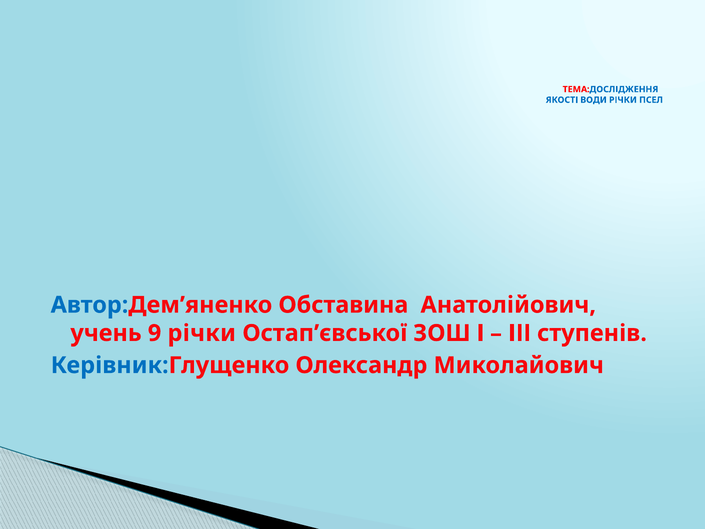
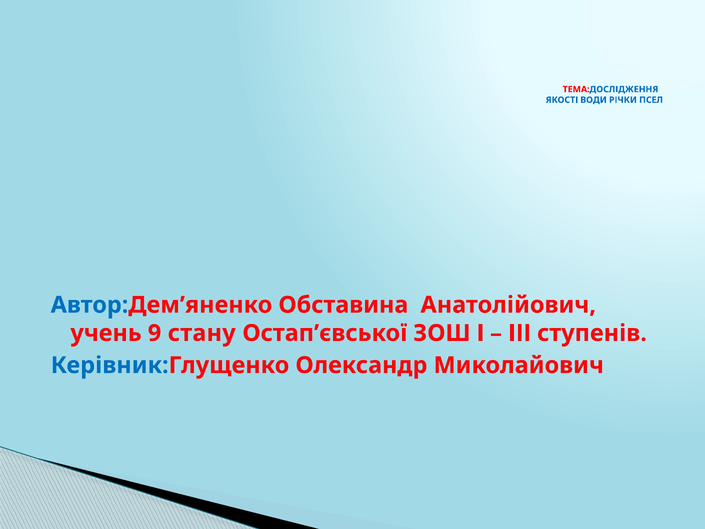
9 річки: річки -> стану
